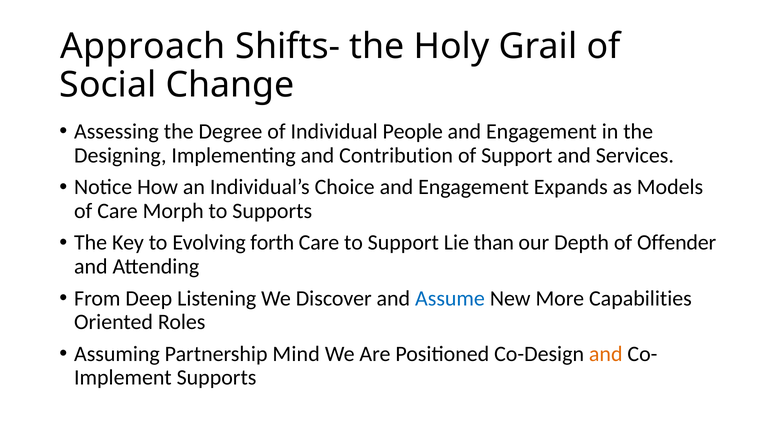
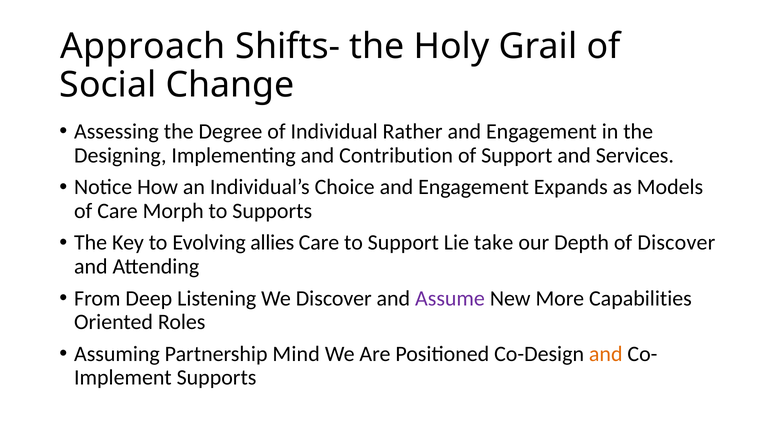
People: People -> Rather
forth: forth -> allies
than: than -> take
of Offender: Offender -> Discover
Assume colour: blue -> purple
